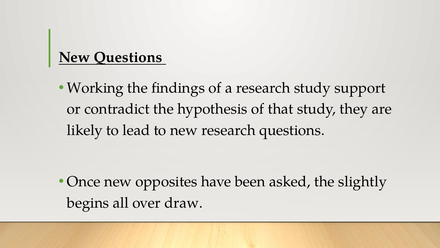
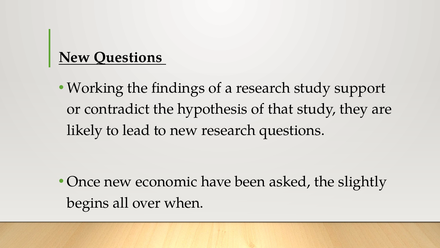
opposites: opposites -> economic
draw: draw -> when
